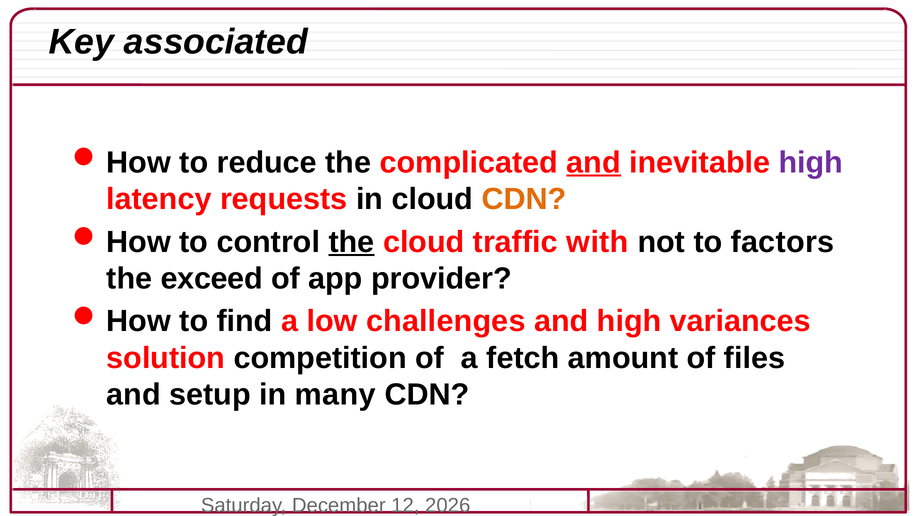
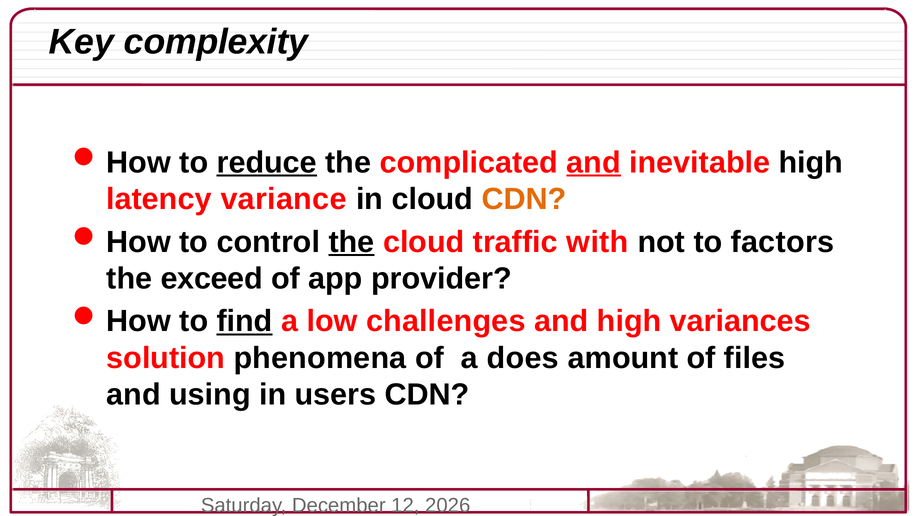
associated: associated -> complexity
reduce underline: none -> present
high at (811, 162) colour: purple -> black
requests: requests -> variance
find underline: none -> present
competition: competition -> phenomena
fetch: fetch -> does
setup: setup -> using
many: many -> users
